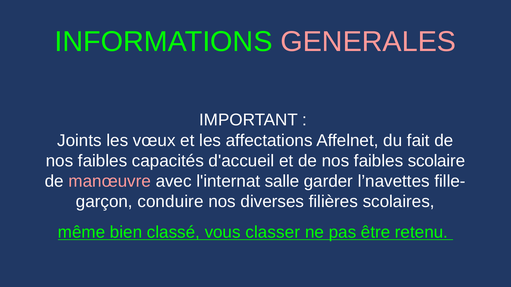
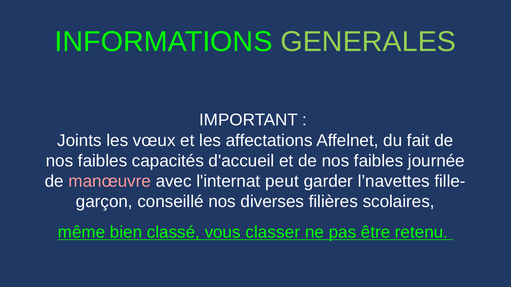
GENERALES colour: pink -> light green
scolaire: scolaire -> journée
salle: salle -> peut
conduire: conduire -> conseillé
